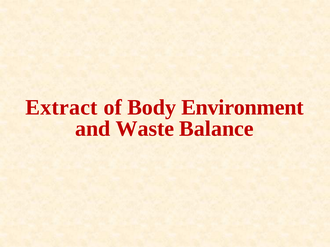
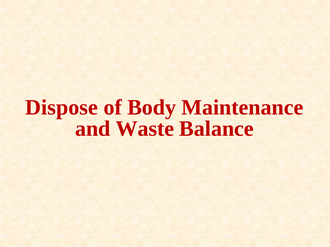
Extract: Extract -> Dispose
Environment: Environment -> Maintenance
